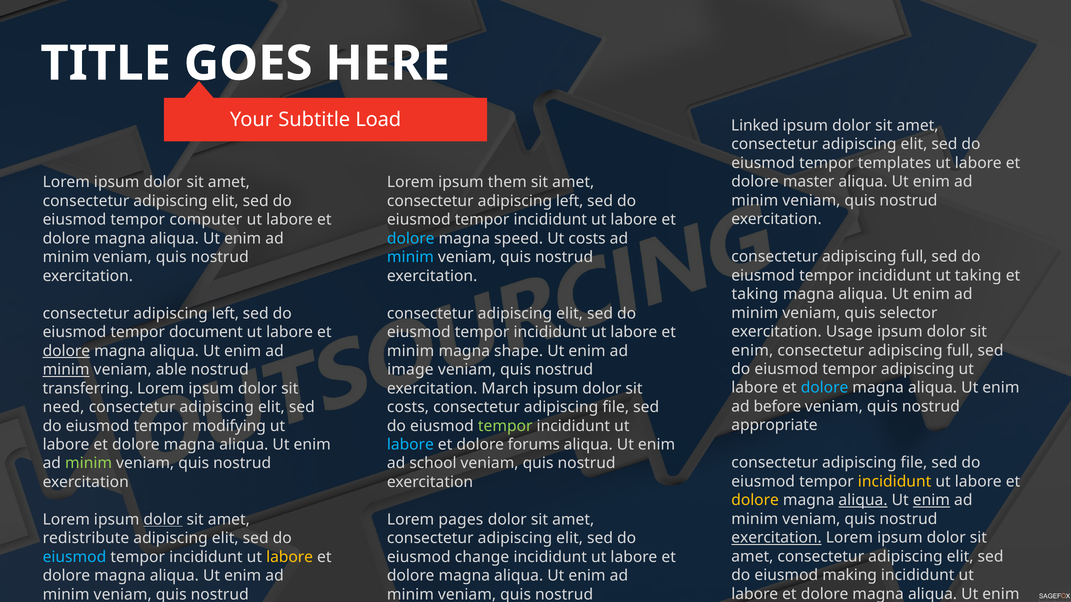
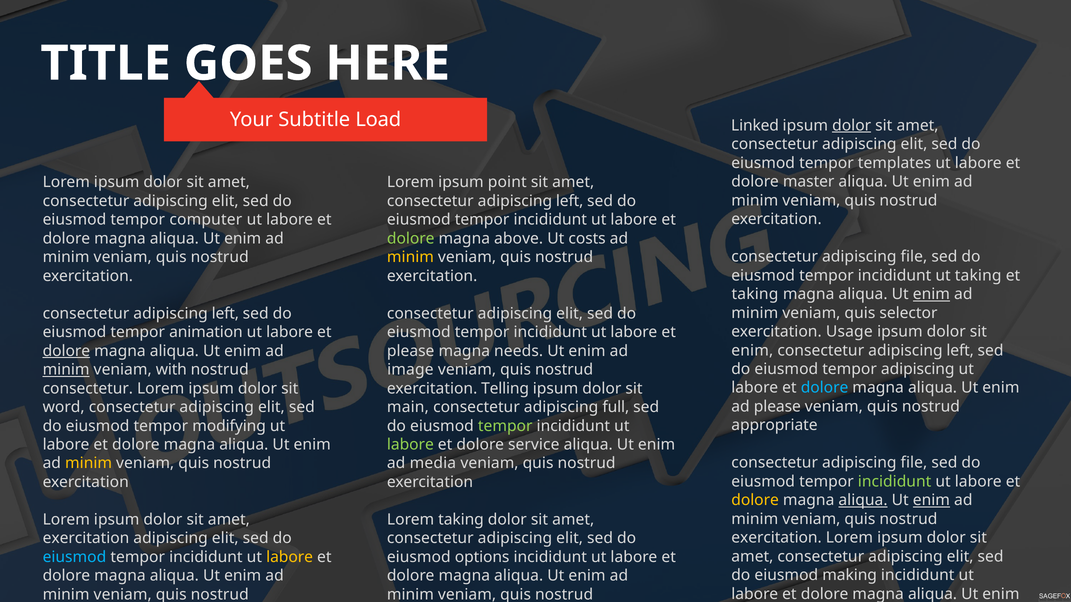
dolor at (852, 126) underline: none -> present
them: them -> point
dolore at (411, 239) colour: light blue -> light green
speed: speed -> above
full at (914, 257): full -> file
minim at (410, 257) colour: light blue -> yellow
enim at (931, 294) underline: none -> present
document: document -> animation
full at (960, 351): full -> left
minim at (411, 351): minim -> please
shape: shape -> needs
able: able -> with
transferring at (88, 389): transferring -> consectetur
March: March -> Telling
ad before: before -> please
need: need -> word
costs at (408, 407): costs -> main
file at (616, 407): file -> full
labore at (410, 445) colour: light blue -> light green
forums: forums -> service
minim at (89, 464) colour: light green -> yellow
school: school -> media
incididunt at (895, 482) colour: yellow -> light green
dolor at (163, 520) underline: present -> none
Lorem pages: pages -> taking
exercitation at (777, 538) underline: present -> none
redistribute at (86, 539): redistribute -> exercitation
change: change -> options
